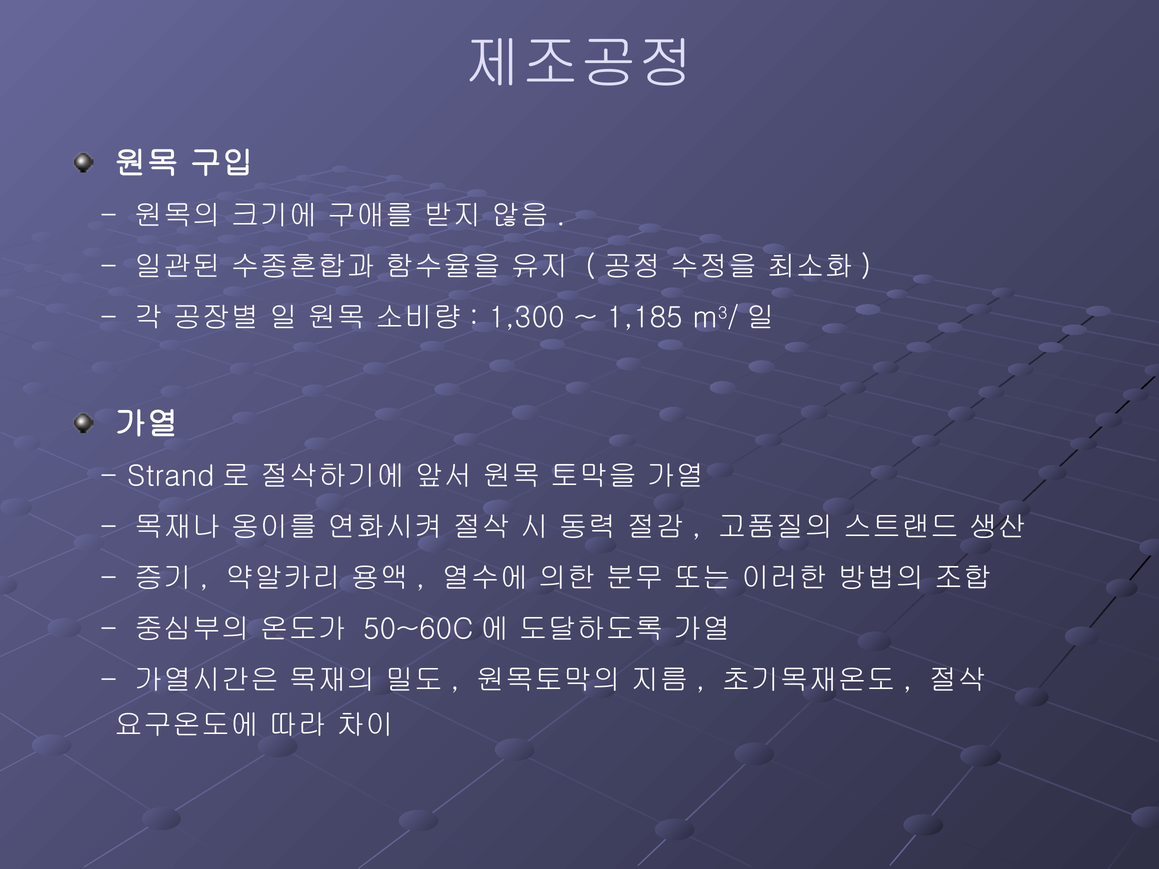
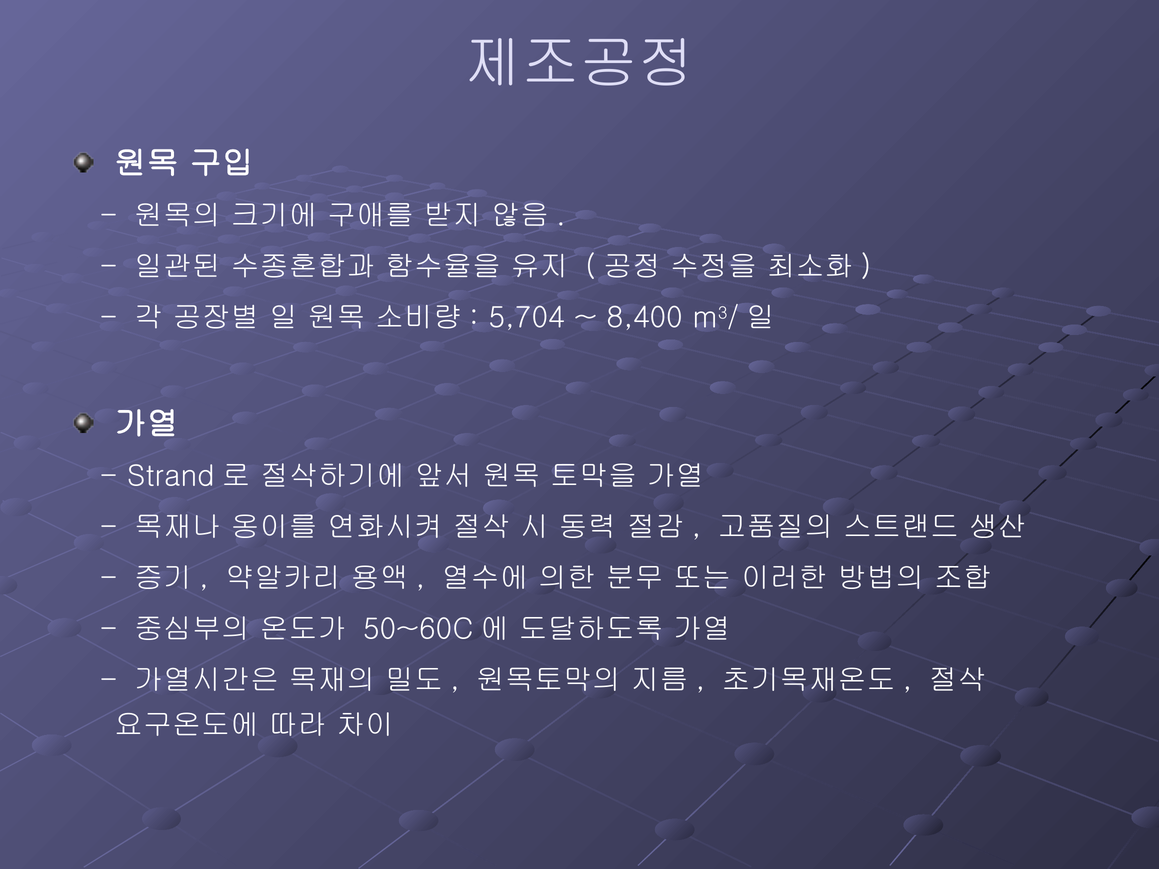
1,300: 1,300 -> 5,704
1,185: 1,185 -> 8,400
